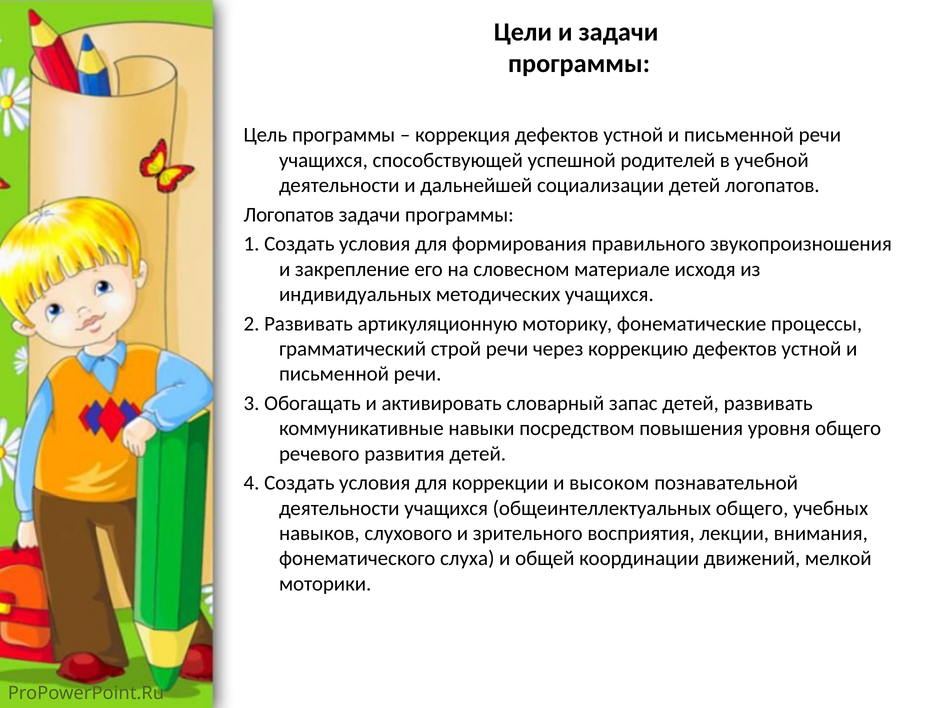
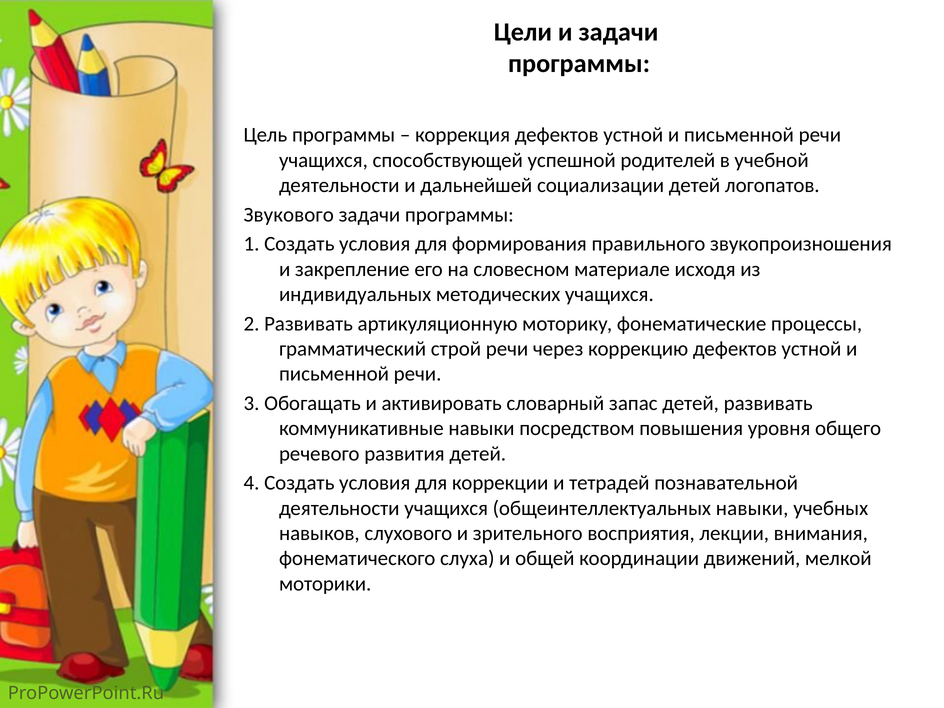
Логопатов at (289, 215): Логопатов -> Звукового
высоком: высоком -> тетрадей
общеинтеллектуальных общего: общего -> навыки
